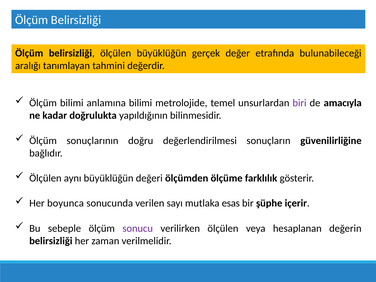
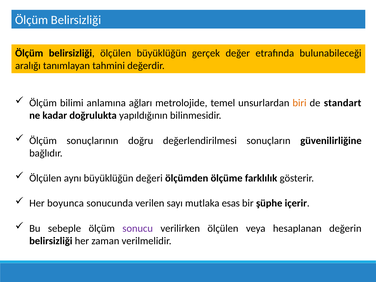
anlamına bilimi: bilimi -> ağları
biri colour: purple -> orange
amacıyla: amacıyla -> standart
